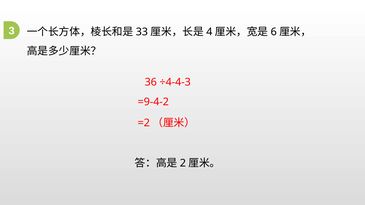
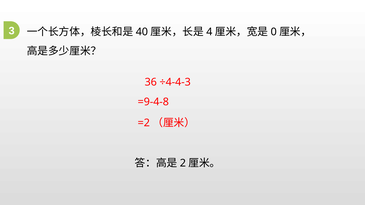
33: 33 -> 40
6: 6 -> 0
=9-4-2: =9-4-2 -> =9-4-8
